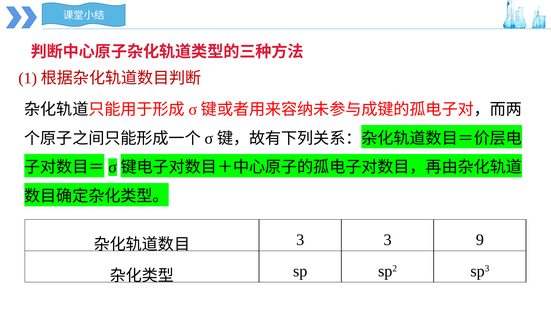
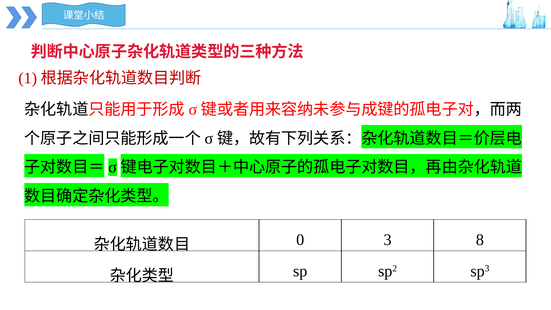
3 at (300, 240): 3 -> 0
9: 9 -> 8
